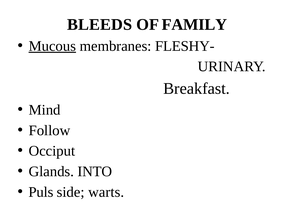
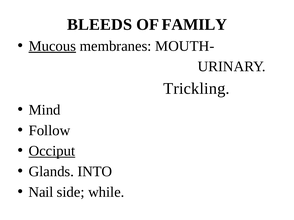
FLESHY-: FLESHY- -> MOUTH-
Breakfast: Breakfast -> Trickling
Occiput underline: none -> present
Puls: Puls -> Nail
warts: warts -> while
